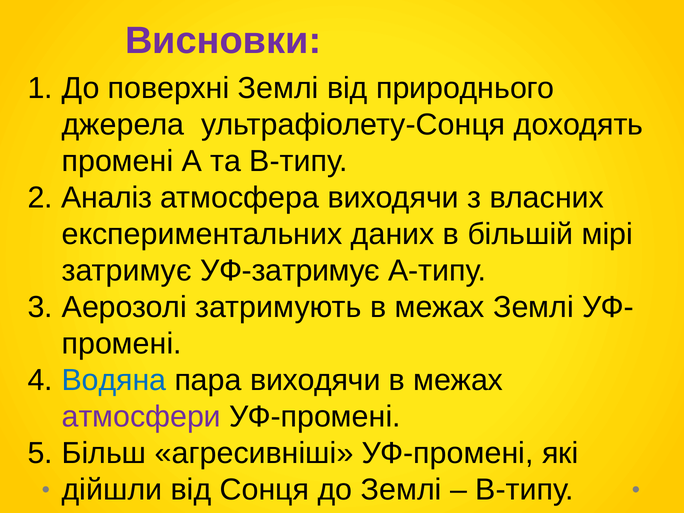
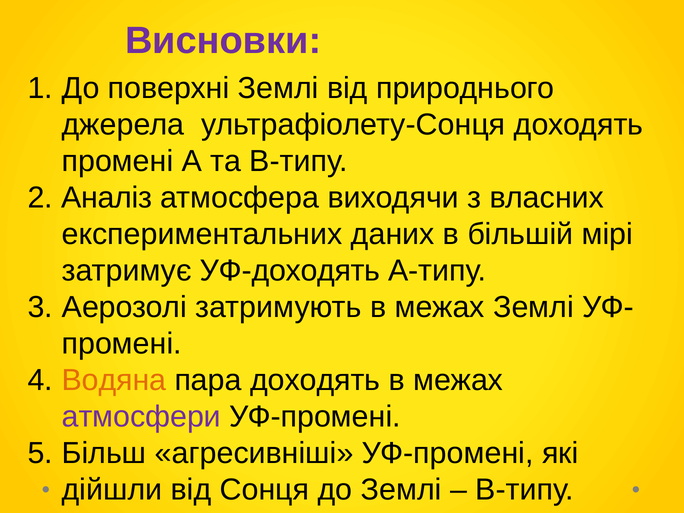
УФ-затримує: УФ-затримує -> УФ-доходять
Водяна colour: blue -> orange
пара виходячи: виходячи -> доходять
